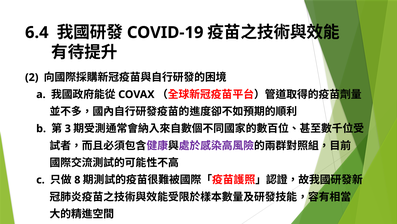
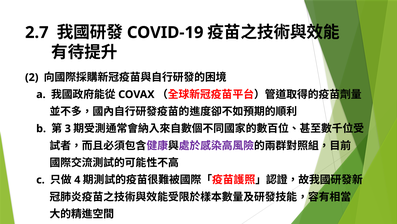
6.4: 6.4 -> 2.7
8: 8 -> 4
